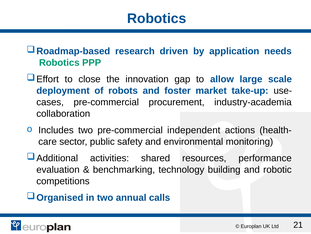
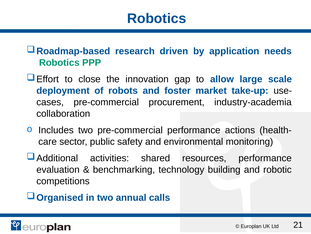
pre-commercial independent: independent -> performance
